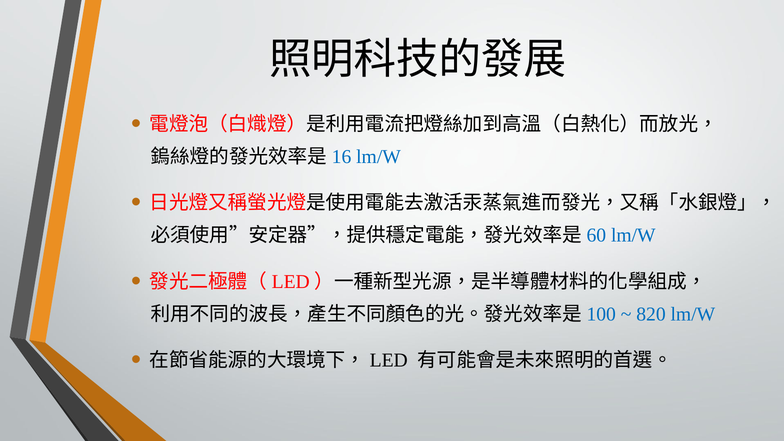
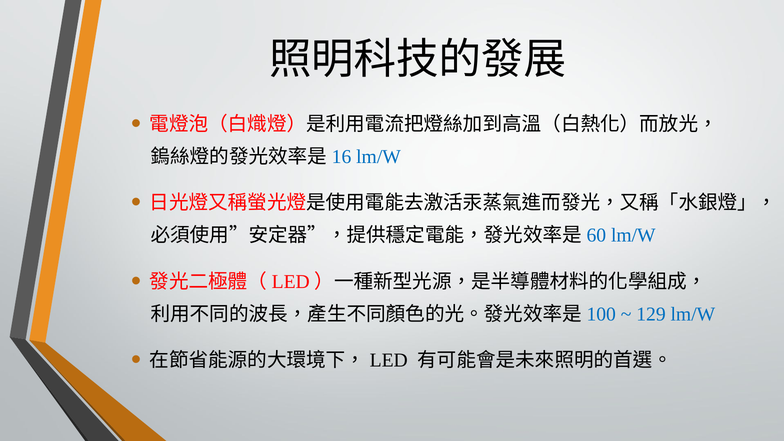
820: 820 -> 129
